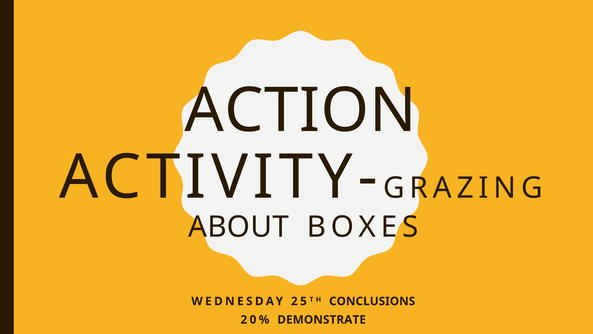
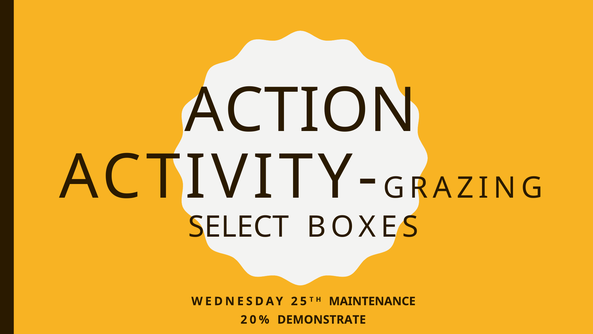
ABOUT: ABOUT -> SELECT
CONCLUSIONS: CONCLUSIONS -> MAINTENANCE
